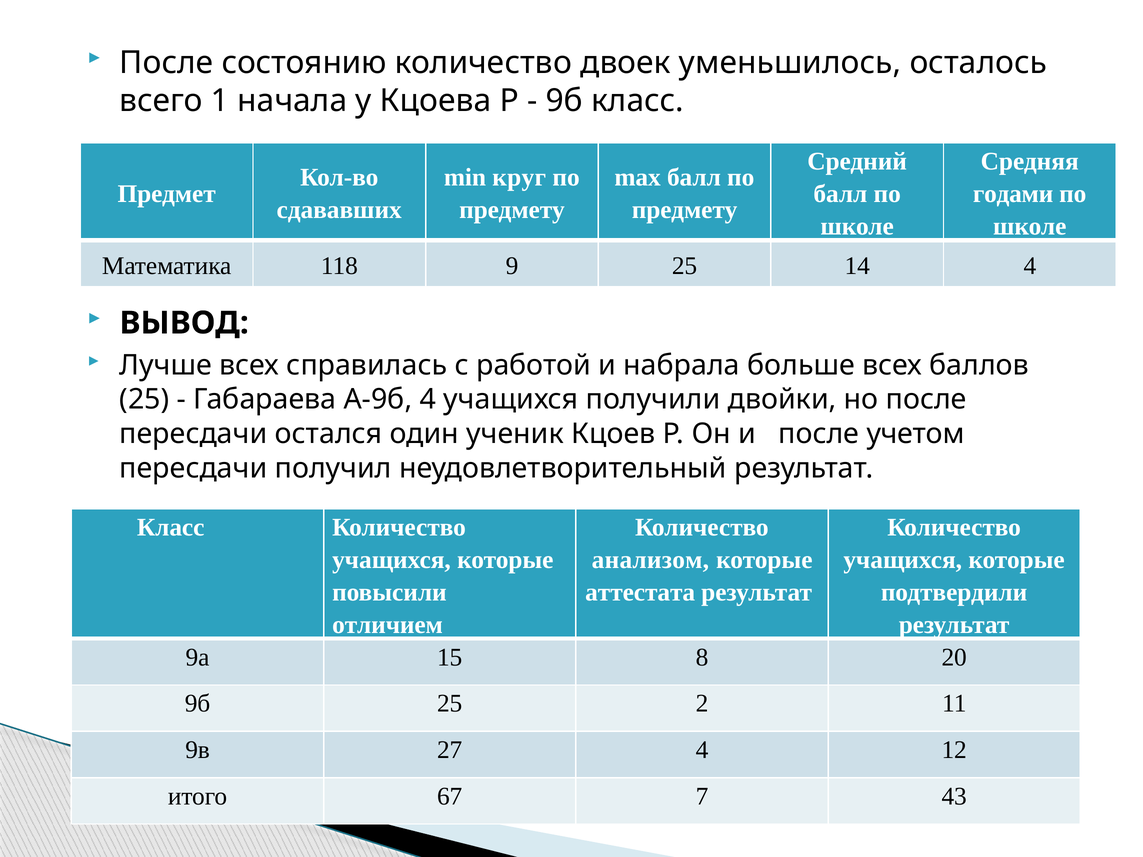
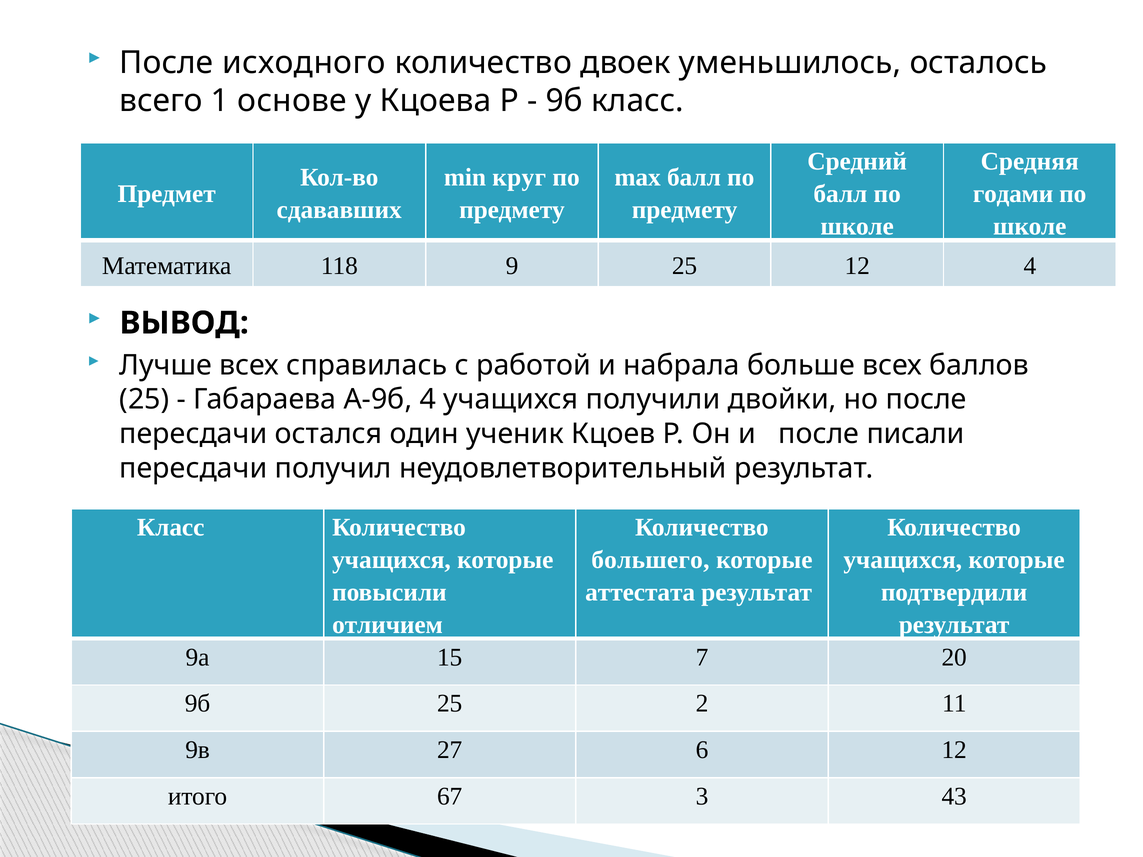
состоянию: состоянию -> исходного
начала: начала -> основе
25 14: 14 -> 12
учетом: учетом -> писали
анализом: анализом -> большего
8: 8 -> 7
27 4: 4 -> 6
7: 7 -> 3
